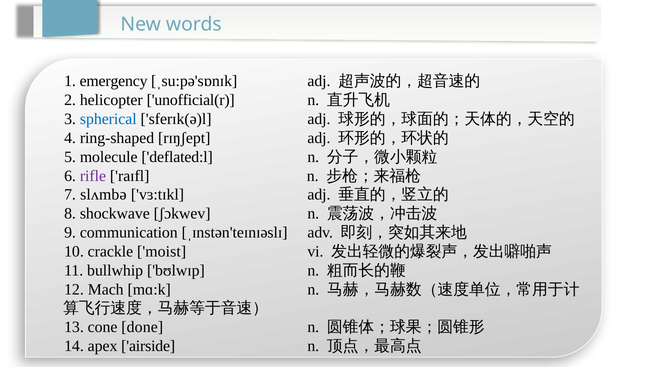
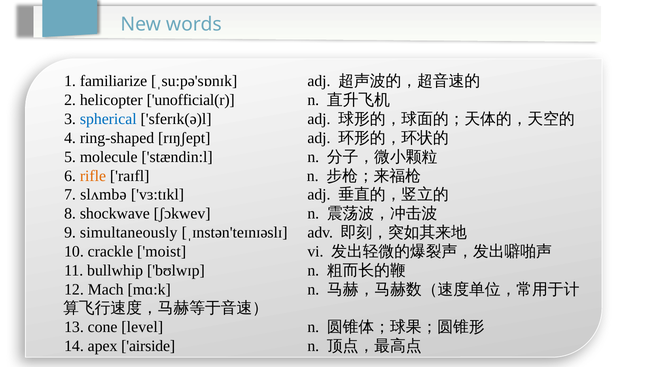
emergency: emergency -> familiarize
deflated:l: deflated:l -> stændin:l
rifle colour: purple -> orange
communication: communication -> simultaneously
done: done -> level
